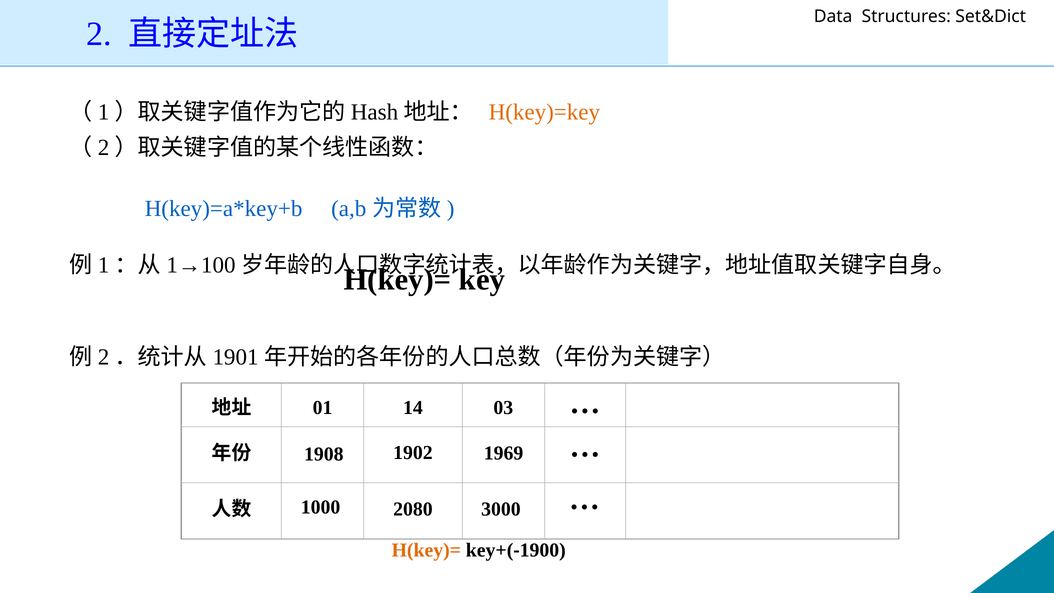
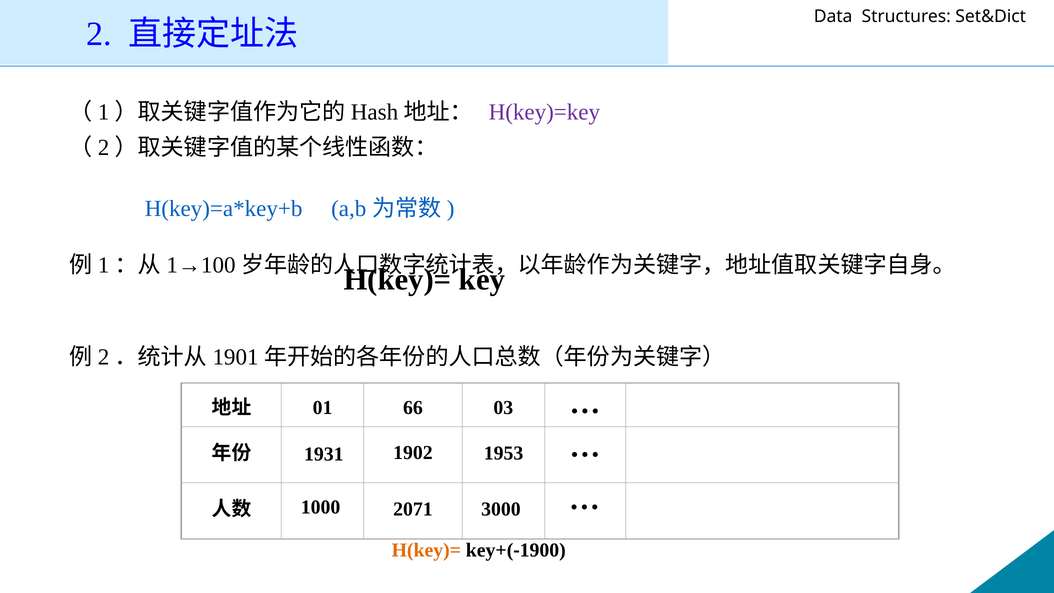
H(key)=key colour: orange -> purple
14: 14 -> 66
1908: 1908 -> 1931
1969: 1969 -> 1953
2080: 2080 -> 2071
